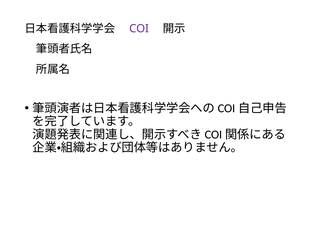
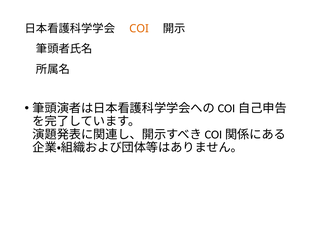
COI colour: purple -> orange
